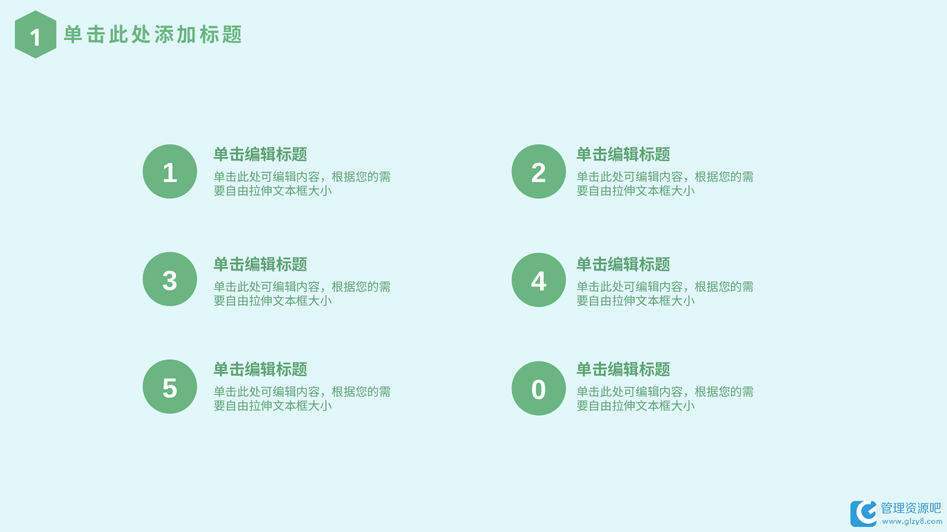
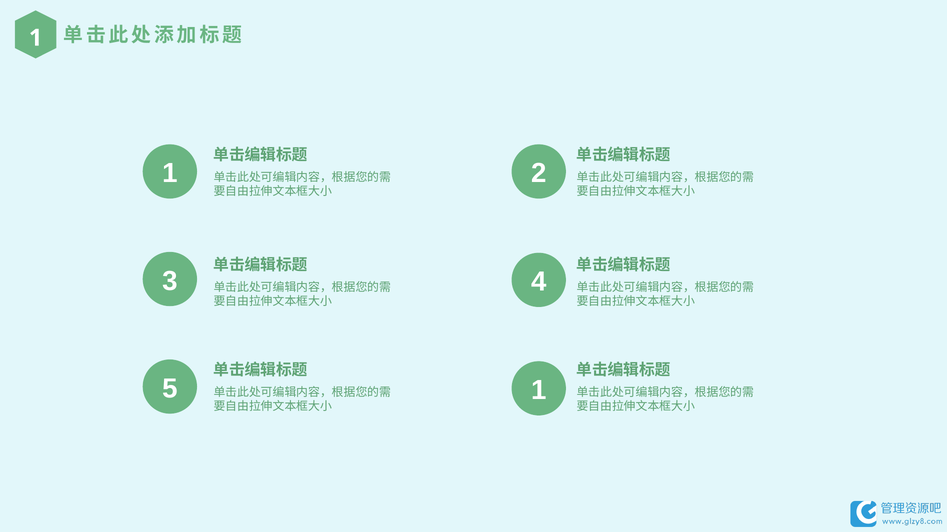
5 0: 0 -> 1
